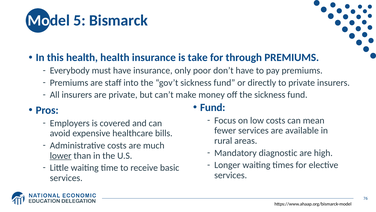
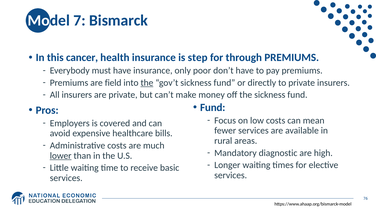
5: 5 -> 7
this health: health -> cancer
take: take -> step
staff: staff -> field
the at (147, 82) underline: none -> present
